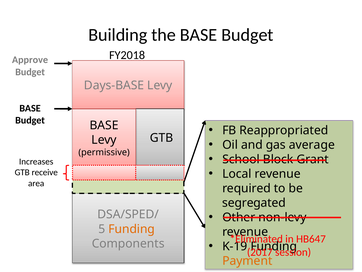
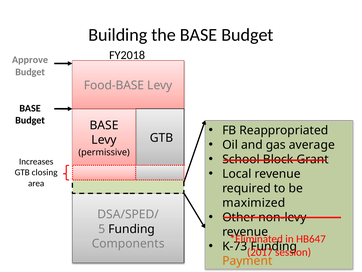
Days-BASE: Days-BASE -> Food-BASE
receive: receive -> closing
segregated: segregated -> maximized
Funding at (132, 229) colour: orange -> black
K-19: K-19 -> K-73
